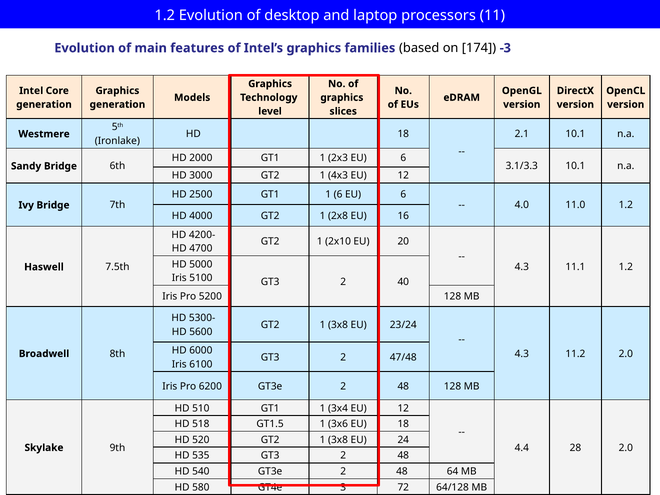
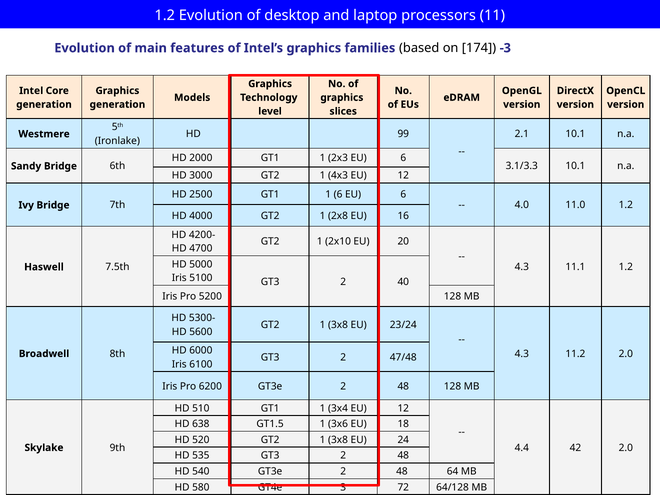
HD 18: 18 -> 99
518: 518 -> 638
28: 28 -> 42
